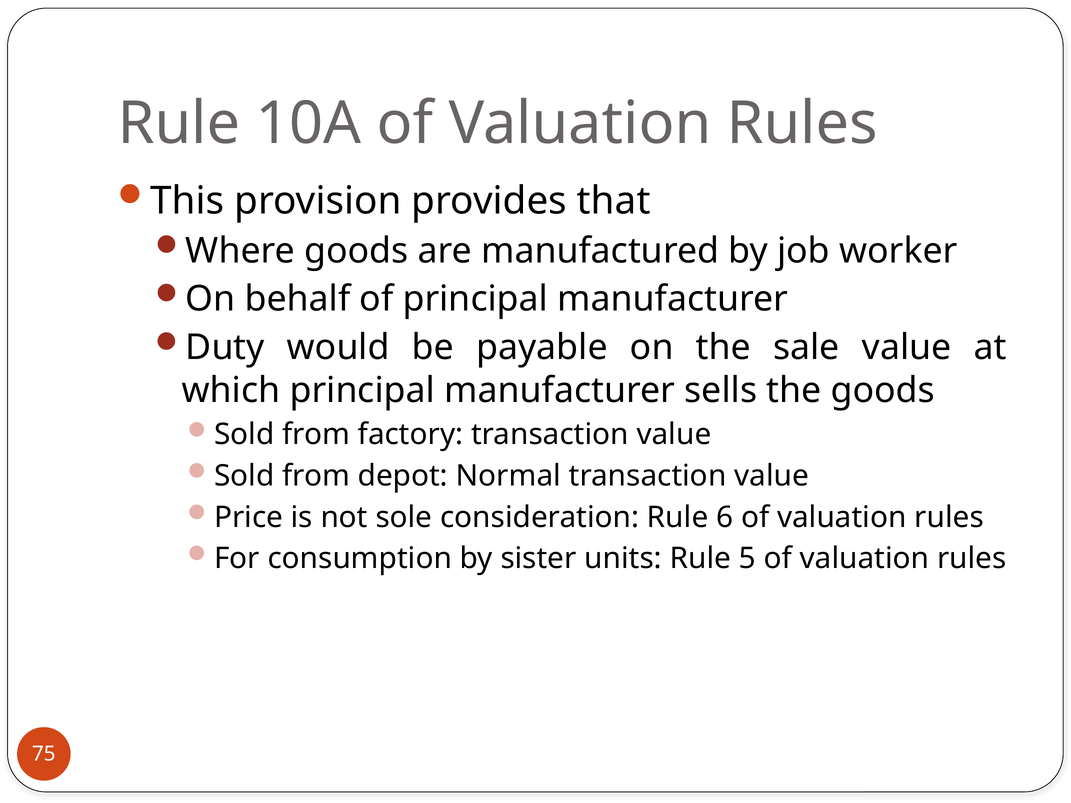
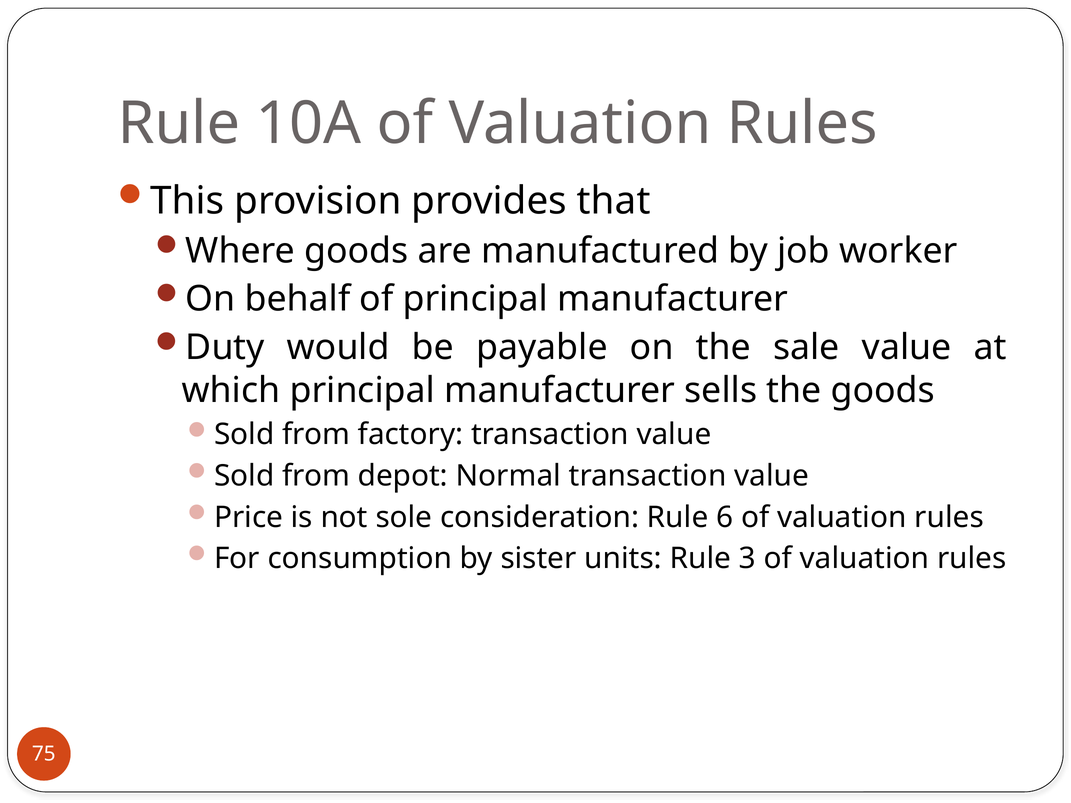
5: 5 -> 3
